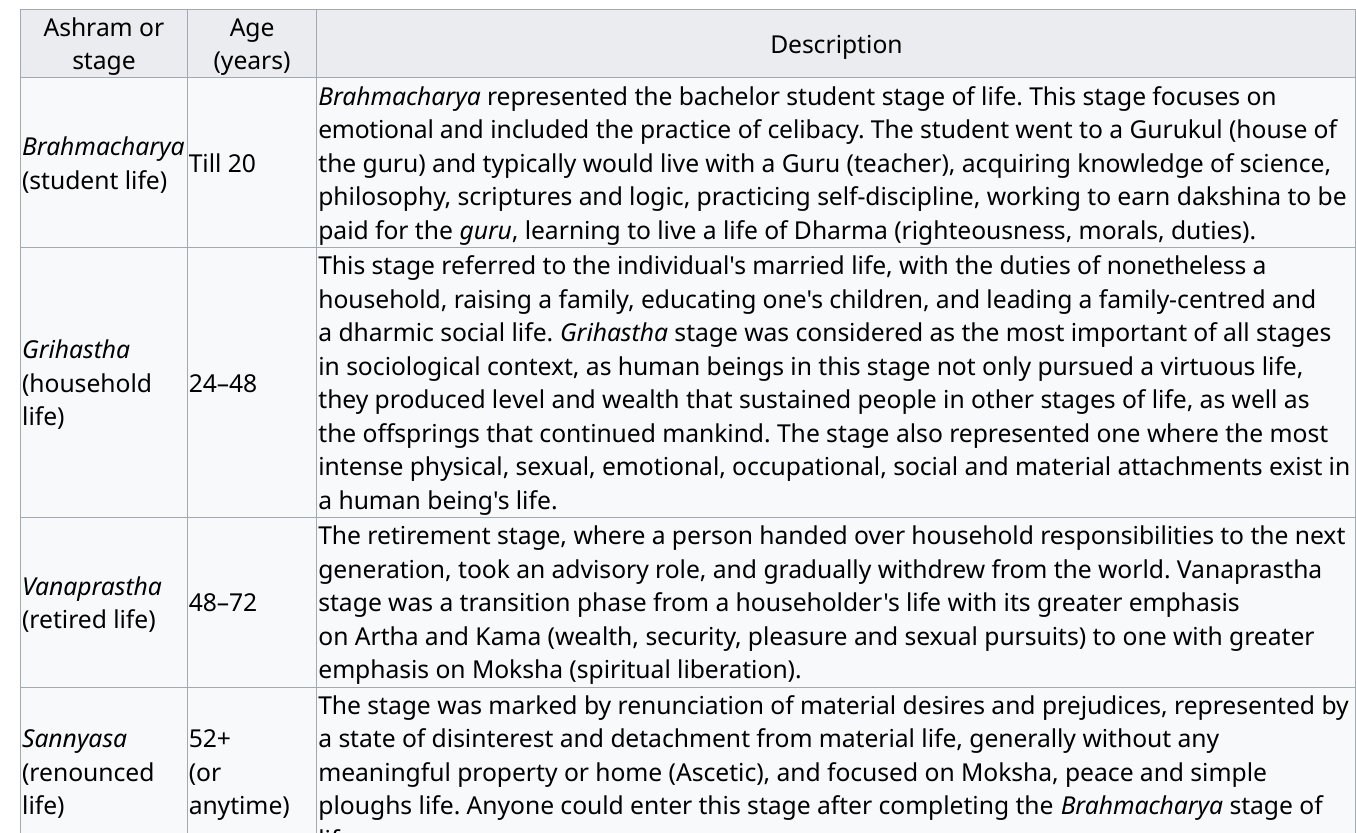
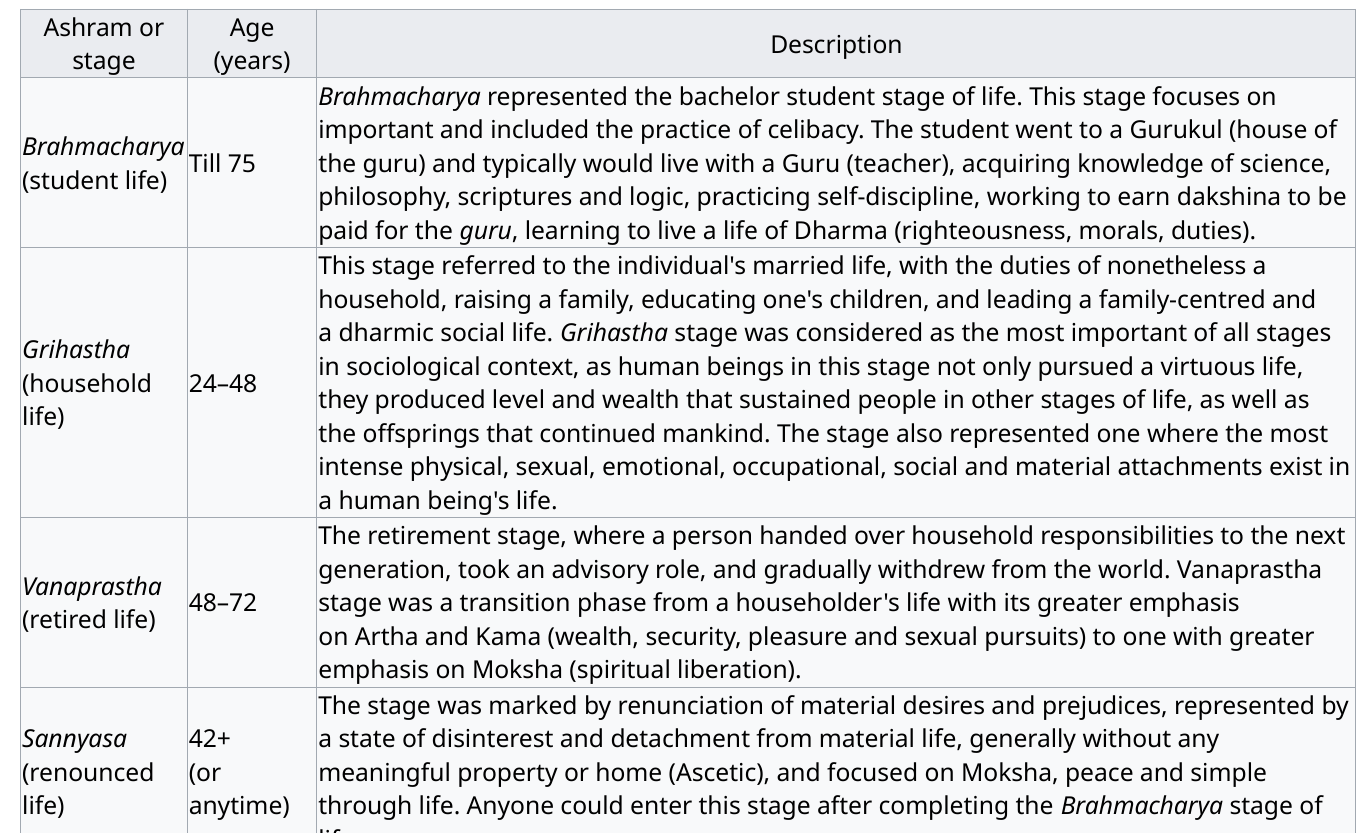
emotional at (376, 131): emotional -> important
20: 20 -> 75
52+: 52+ -> 42+
ploughs: ploughs -> through
